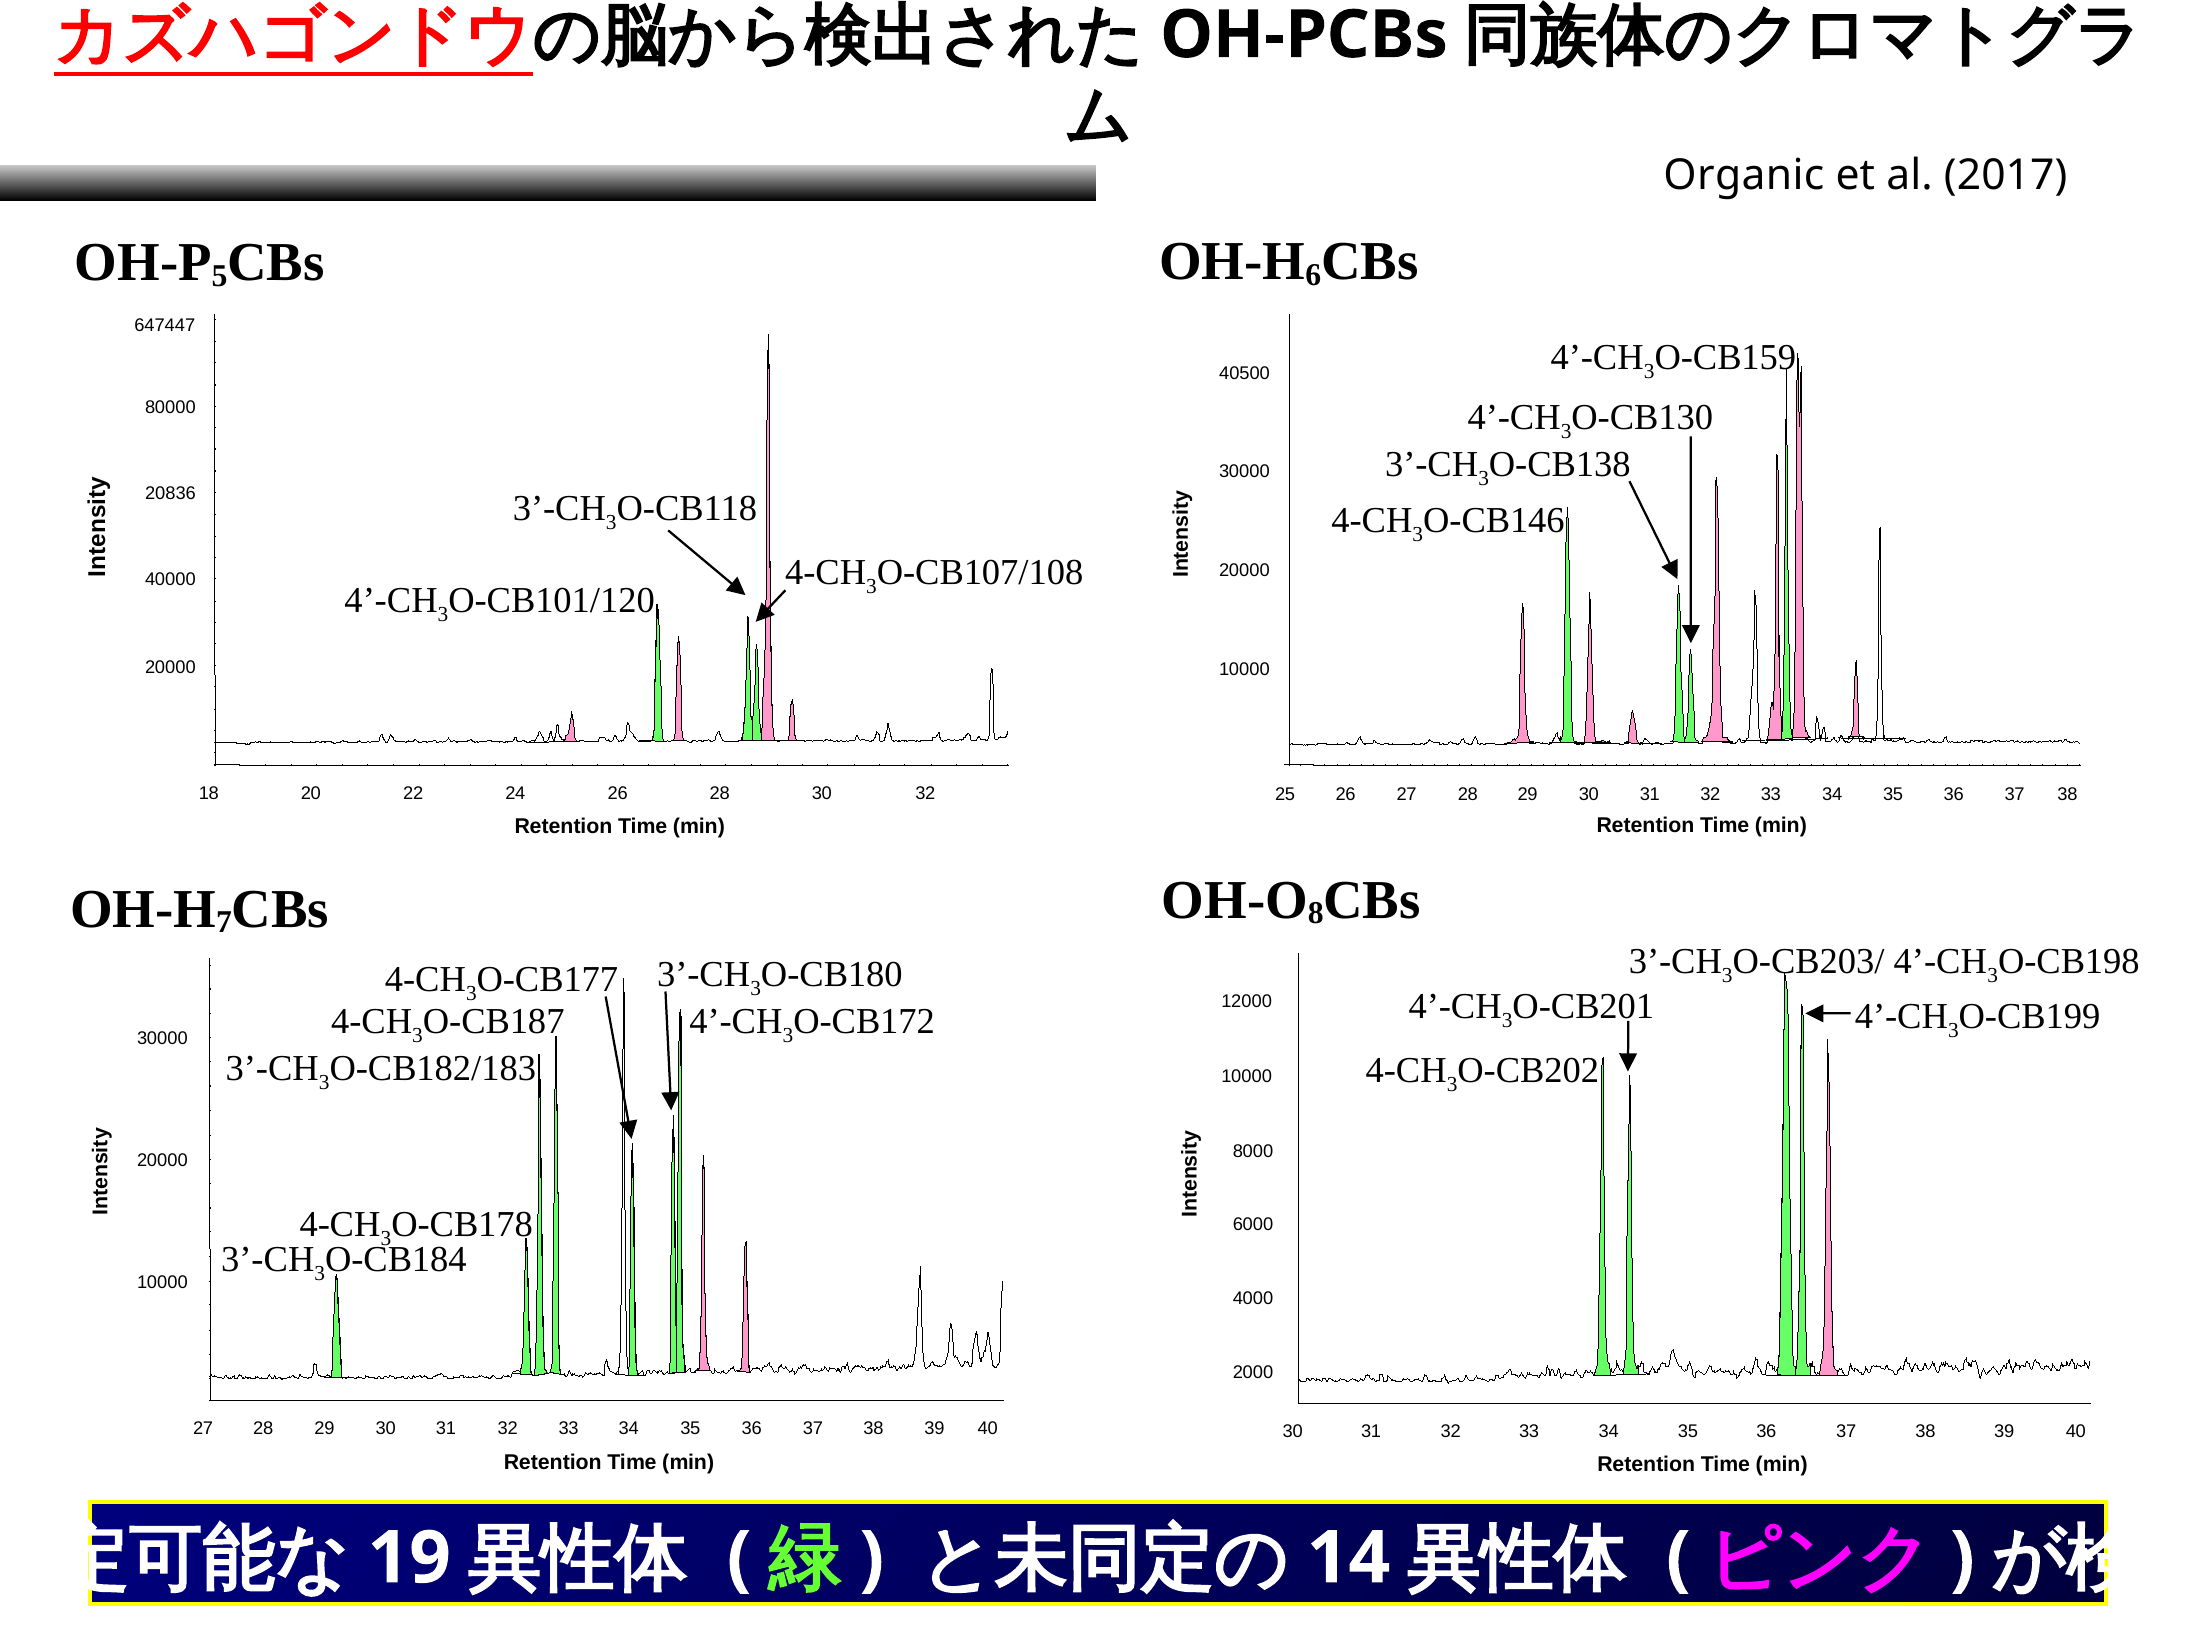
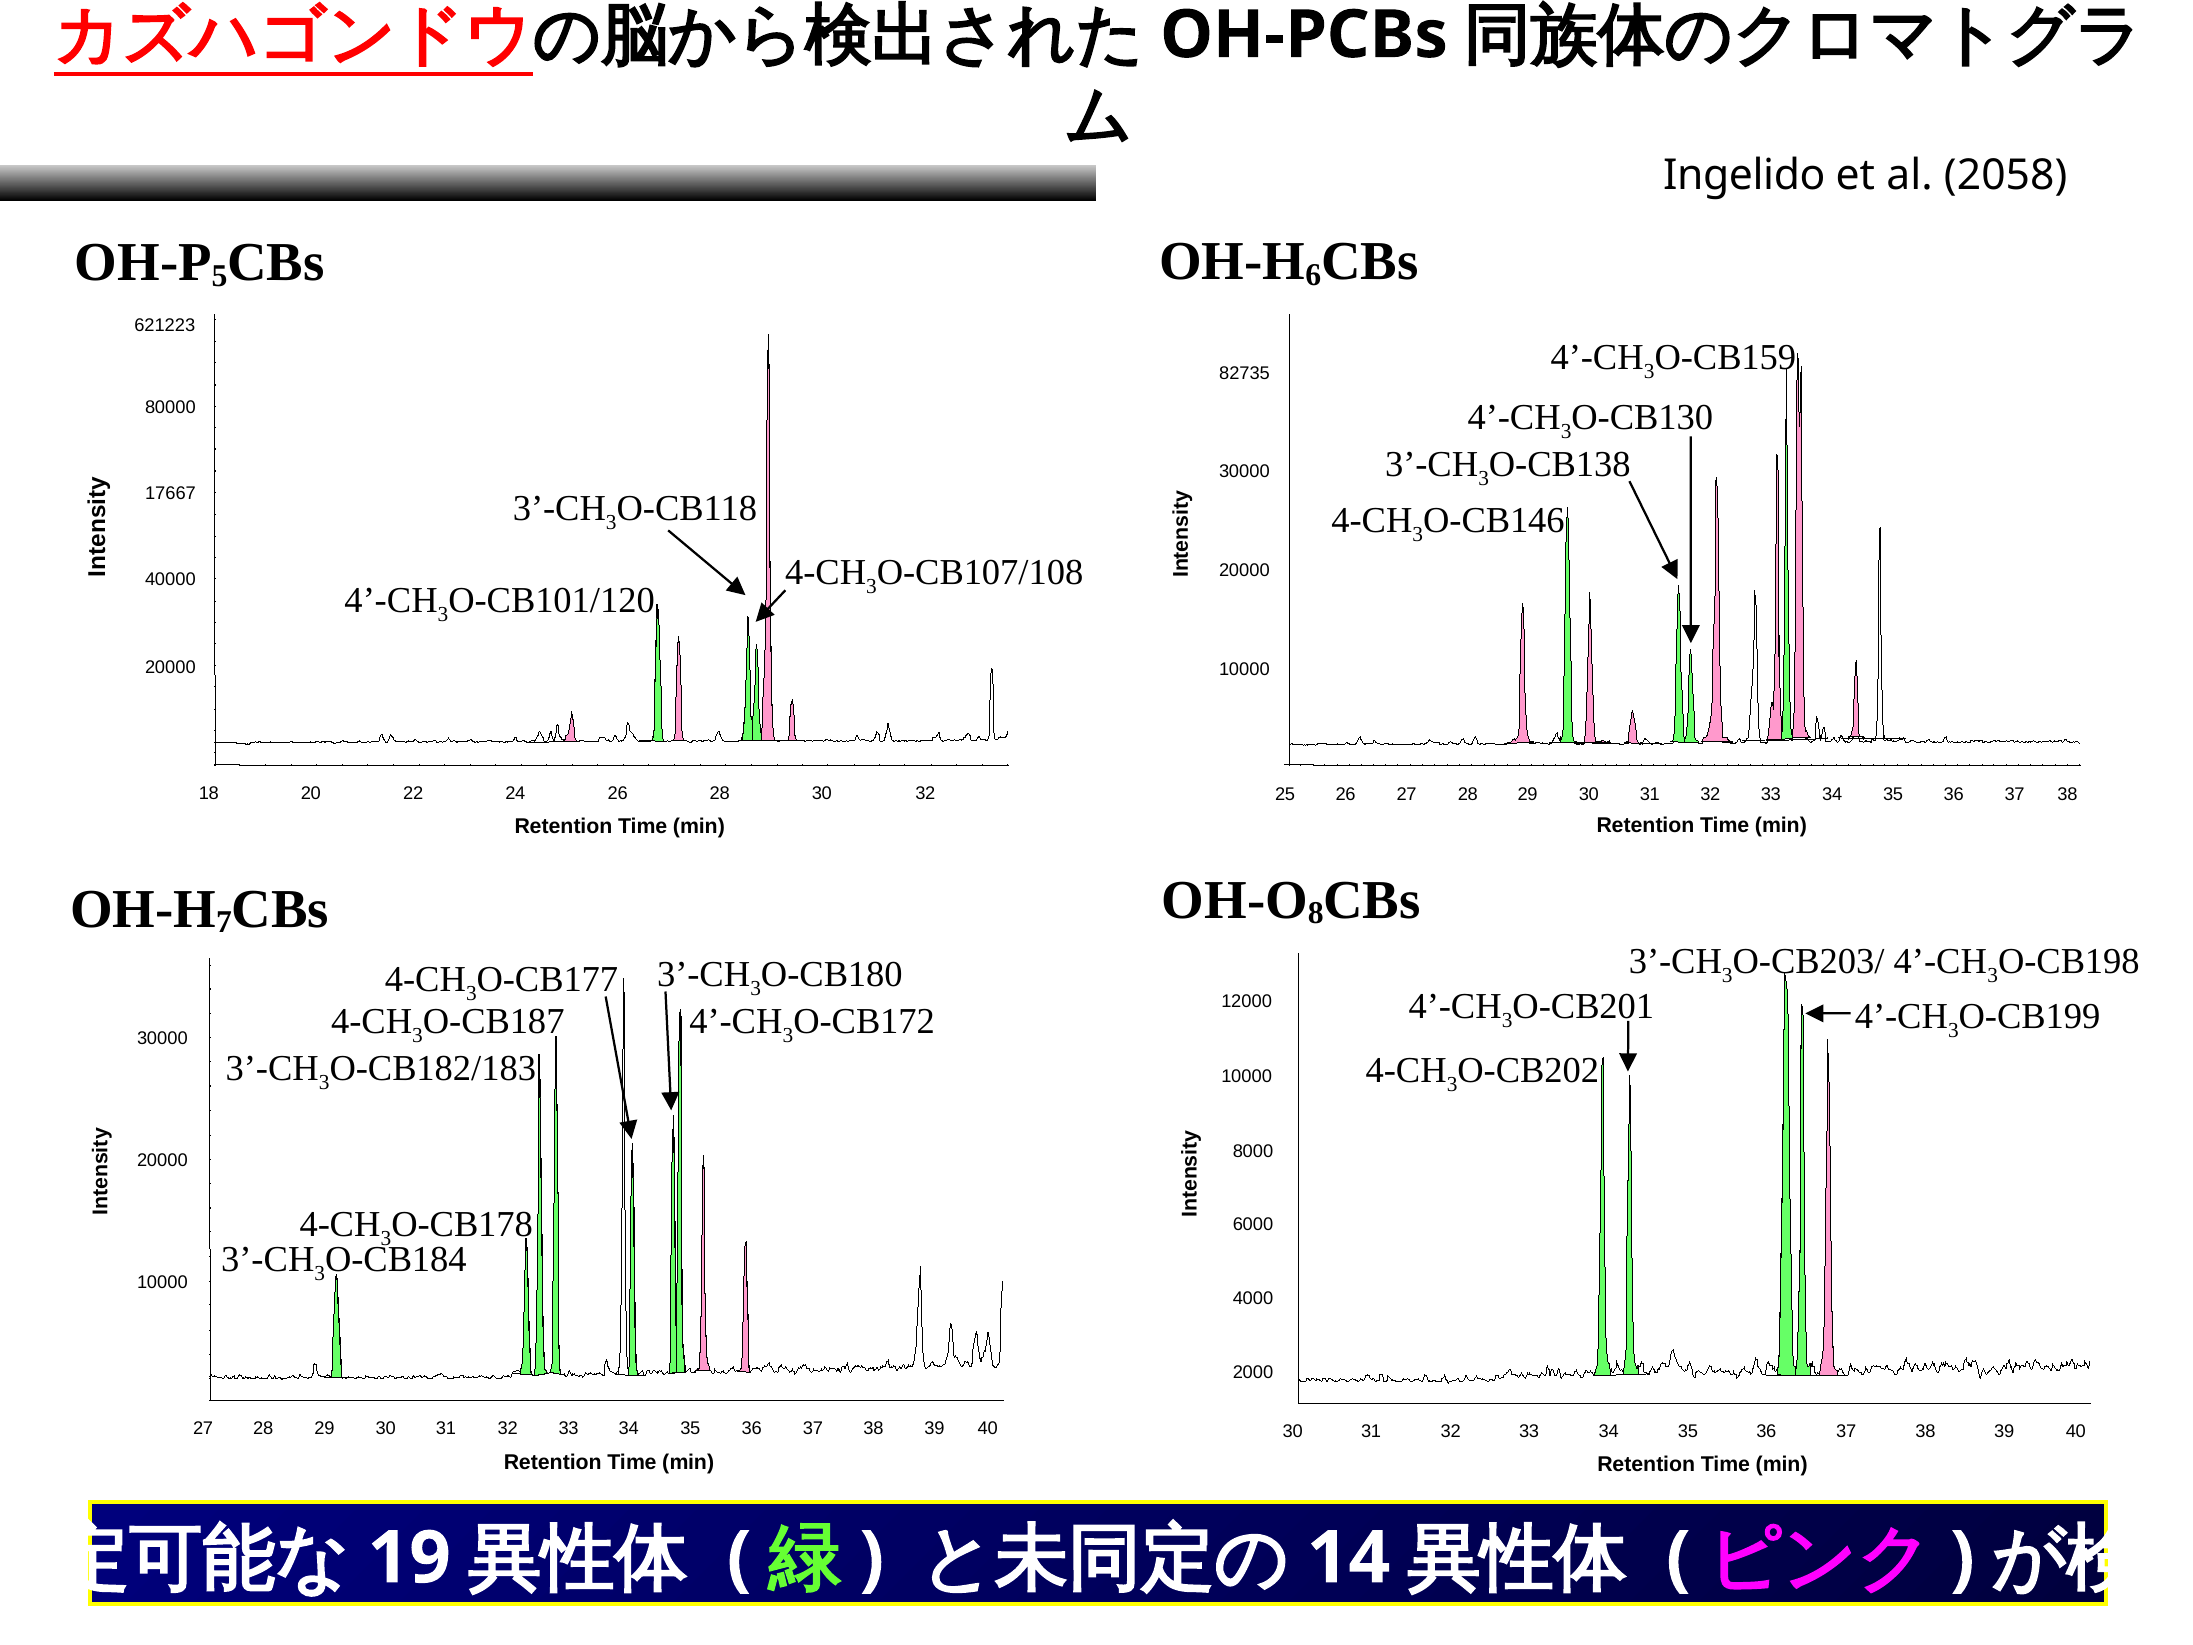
Organic: Organic -> Ingelido
2017: 2017 -> 2058
647447: 647447 -> 621223
40500: 40500 -> 82735
20836: 20836 -> 17667
